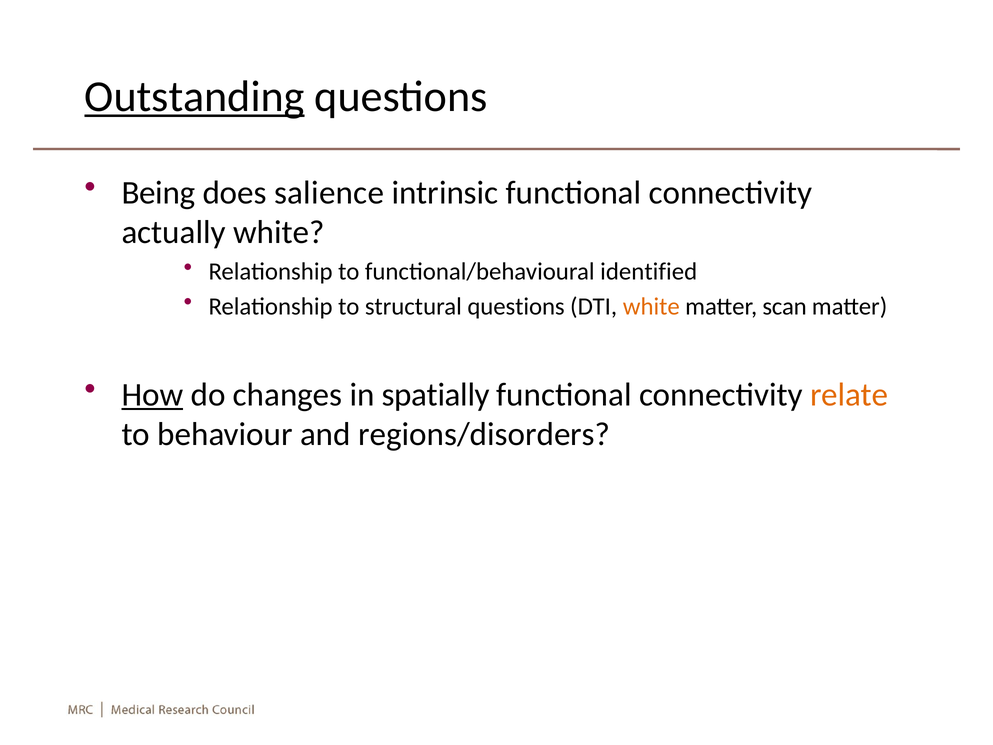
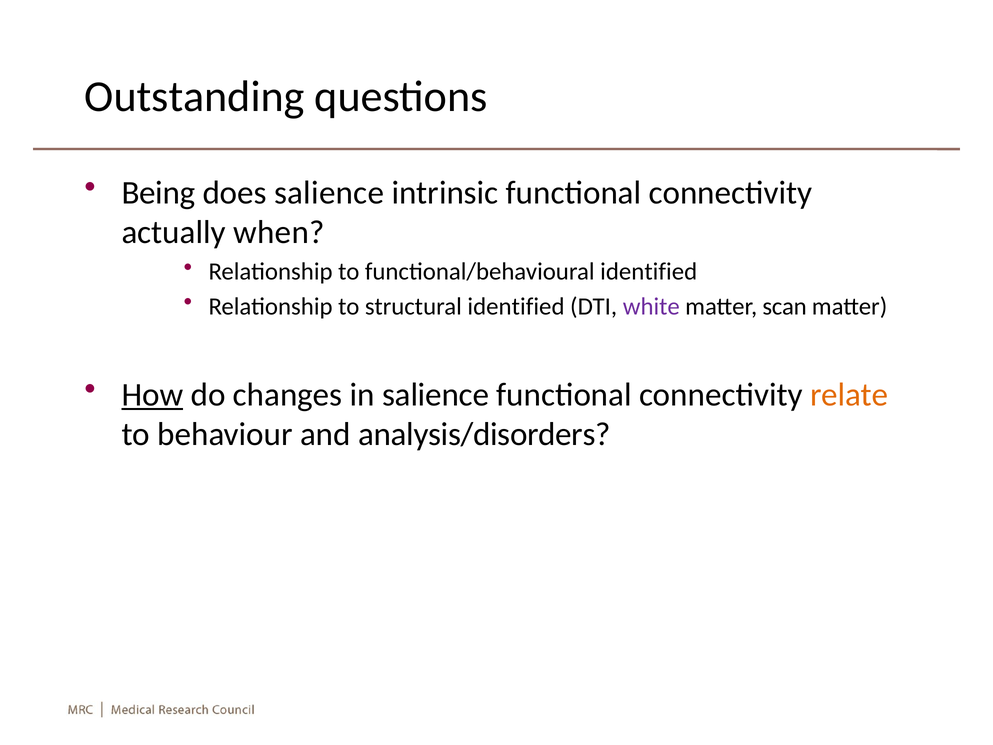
Outstanding underline: present -> none
actually white: white -> when
structural questions: questions -> identified
white at (651, 306) colour: orange -> purple
in spatially: spatially -> salience
regions/disorders: regions/disorders -> analysis/disorders
